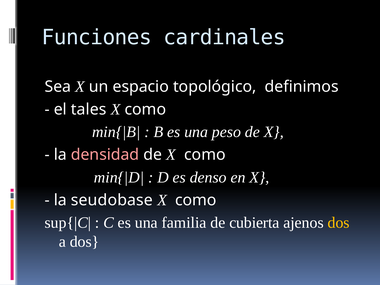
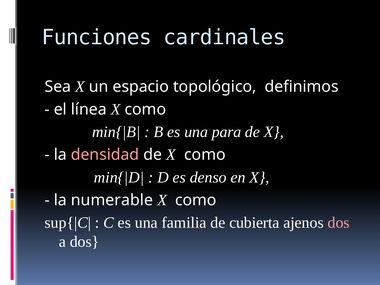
tales: tales -> línea
peso: peso -> para
seudobase: seudobase -> numerable
dos at (339, 223) colour: yellow -> pink
